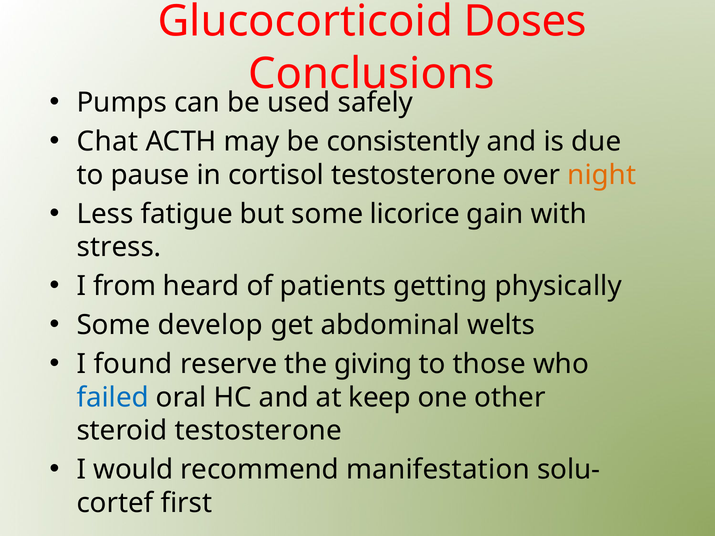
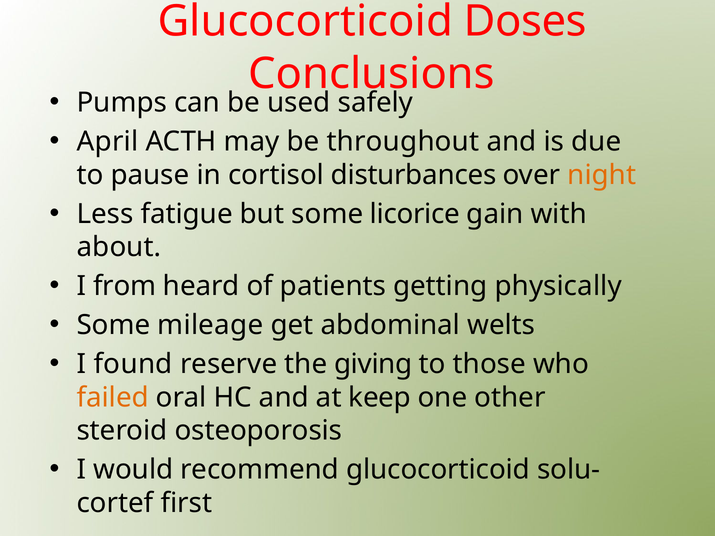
Chat: Chat -> April
consistently: consistently -> throughout
cortisol testosterone: testosterone -> disturbances
stress: stress -> about
develop: develop -> mileage
failed colour: blue -> orange
steroid testosterone: testosterone -> osteoporosis
recommend manifestation: manifestation -> glucocorticoid
